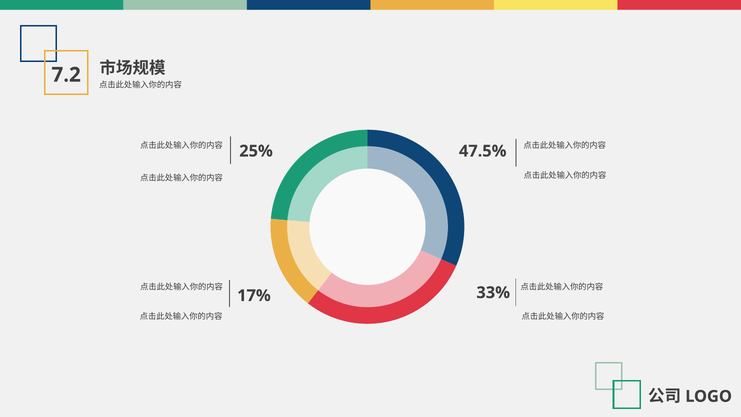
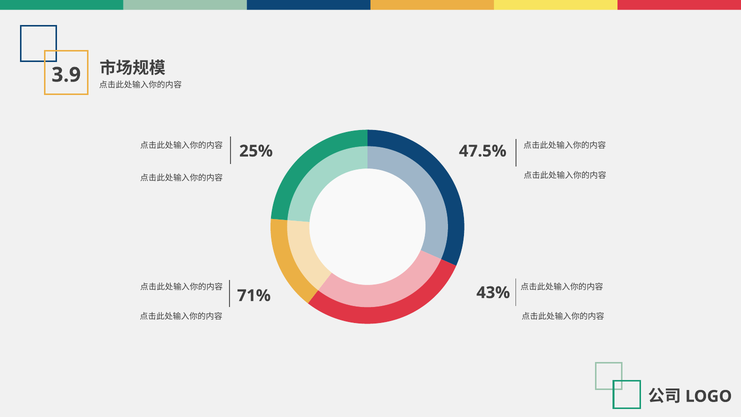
7.2: 7.2 -> 3.9
33%: 33% -> 43%
17%: 17% -> 71%
